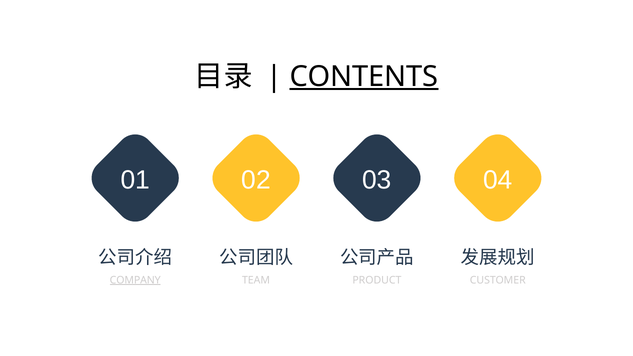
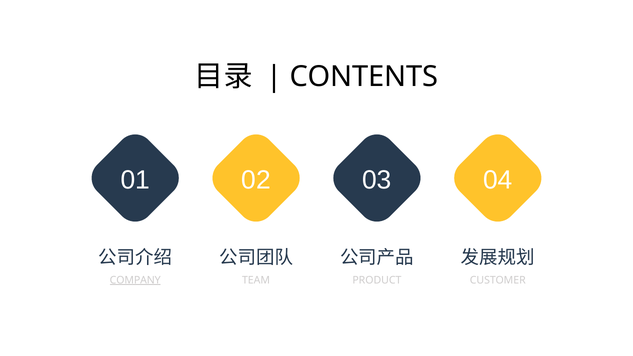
CONTENTS underline: present -> none
